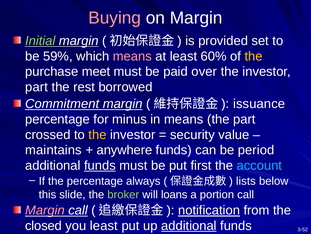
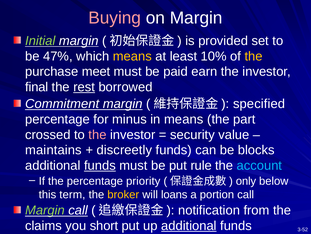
59%: 59% -> 47%
means at (132, 56) colour: pink -> yellow
60%: 60% -> 10%
over: over -> earn
part at (37, 87): part -> final
rest underline: none -> present
issuance: issuance -> specified
the at (97, 134) colour: yellow -> pink
anywhere: anywhere -> discreetly
period: period -> blocks
first: first -> rule
always: always -> priority
lists: lists -> only
slide: slide -> term
broker colour: light green -> yellow
Margin at (45, 210) colour: pink -> light green
notification underline: present -> none
closed: closed -> claims
you least: least -> short
